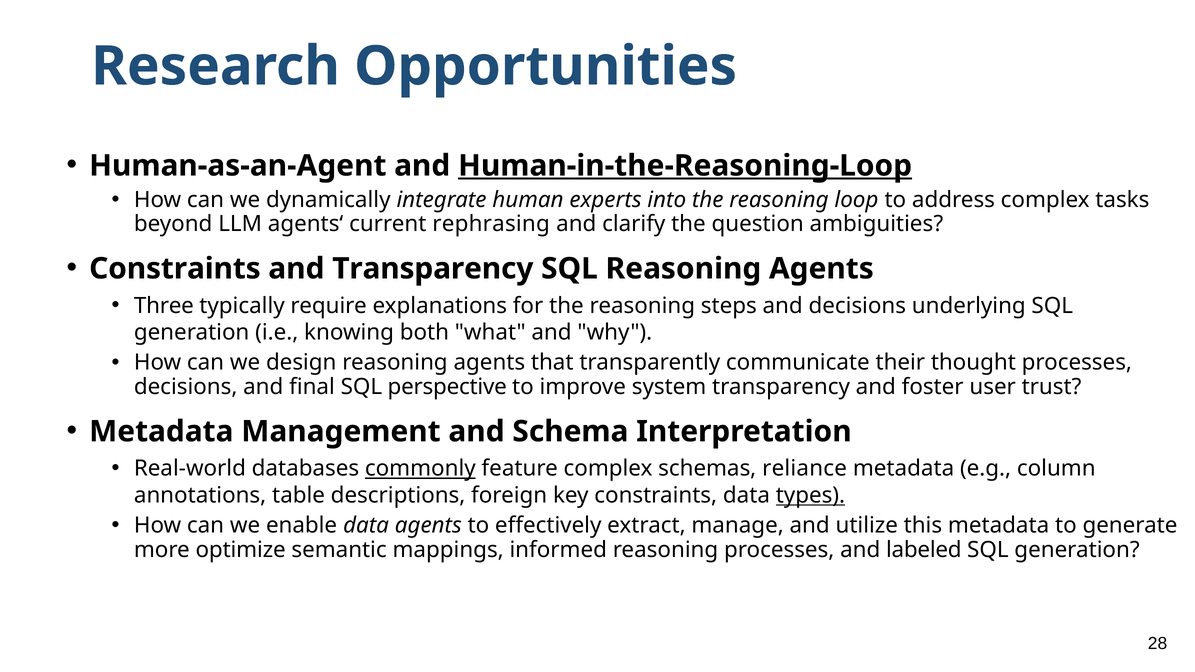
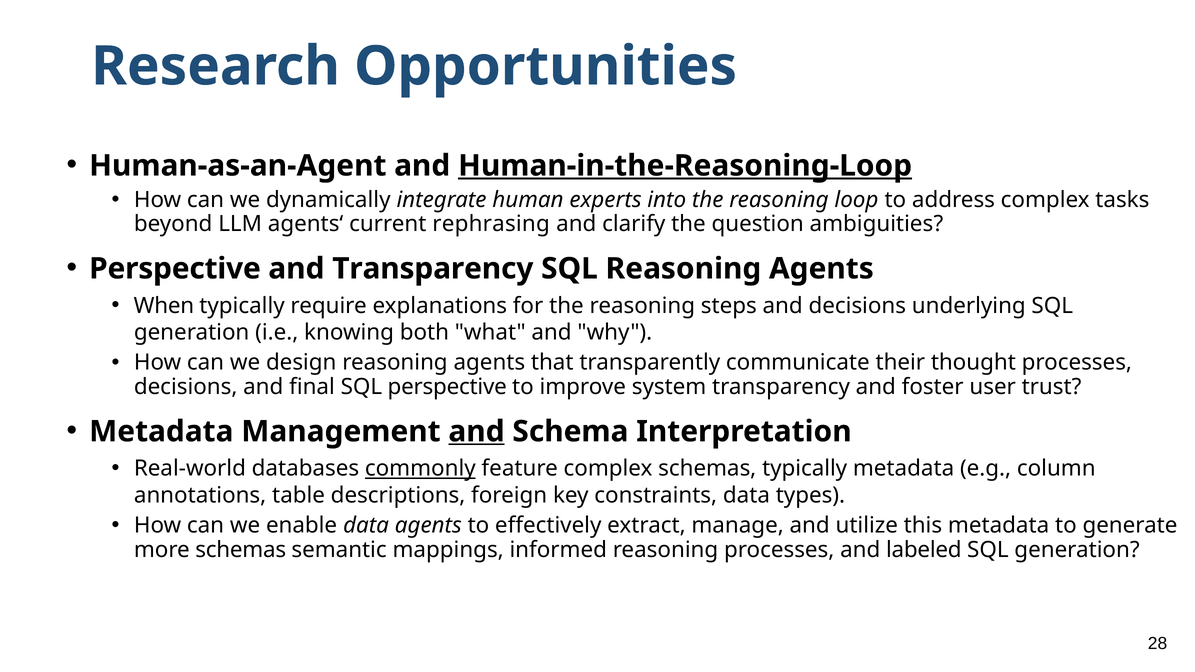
Constraints at (175, 269): Constraints -> Perspective
Three: Three -> When
and at (476, 432) underline: none -> present
schemas reliance: reliance -> typically
types underline: present -> none
more optimize: optimize -> schemas
